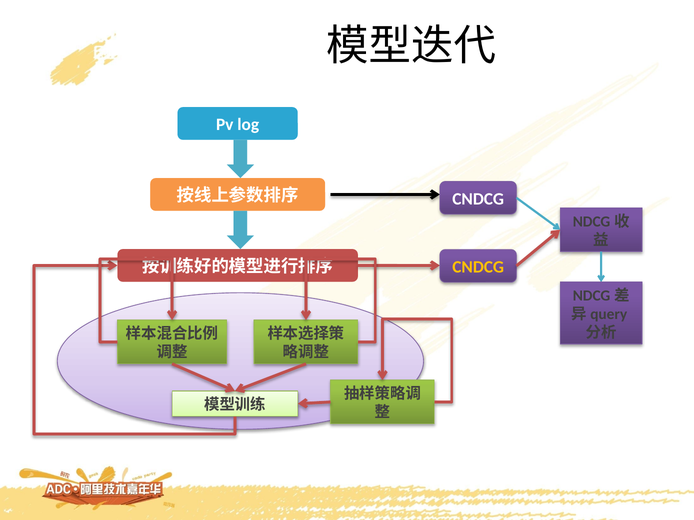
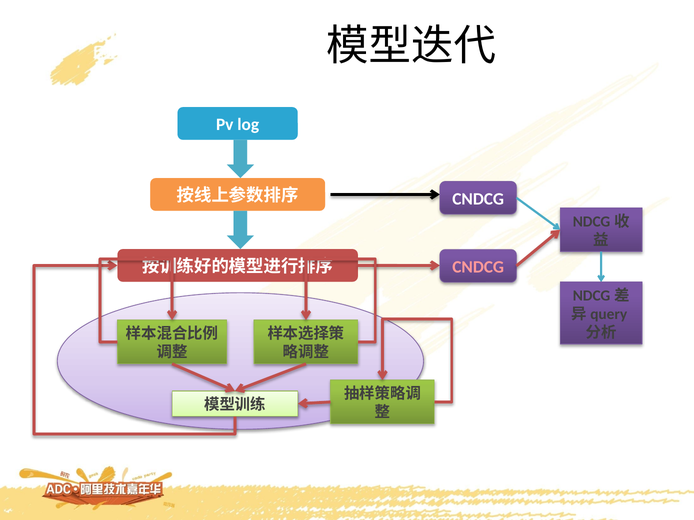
CNDCG at (478, 267) colour: yellow -> pink
